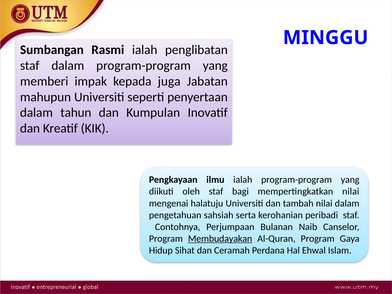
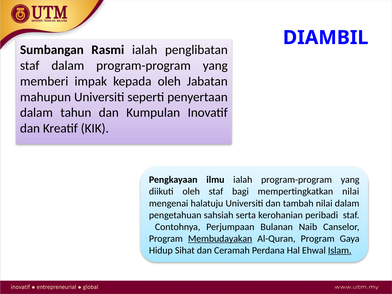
MINGGU: MINGGU -> DIAMBIL
kepada juga: juga -> oleh
Islam underline: none -> present
